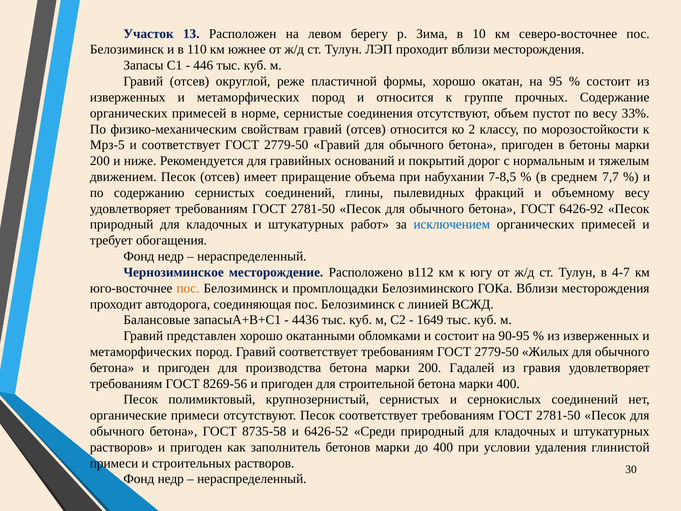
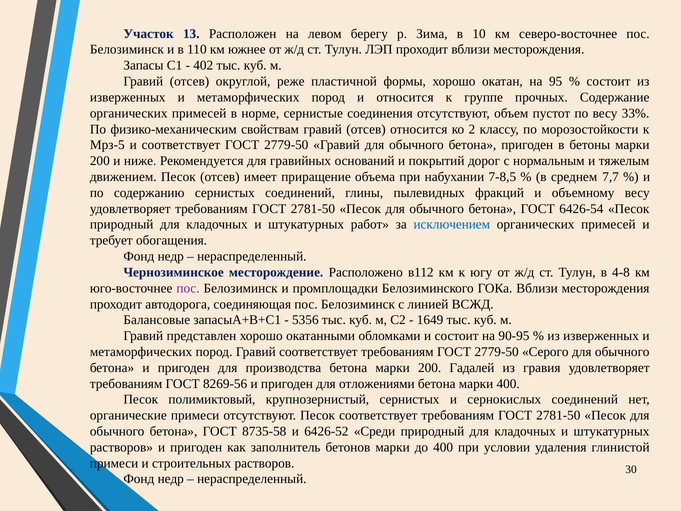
446: 446 -> 402
6426-92: 6426-92 -> 6426-54
4-7: 4-7 -> 4-8
пос at (188, 288) colour: orange -> purple
4436: 4436 -> 5356
Жилых: Жилых -> Серого
строительной: строительной -> отложениями
